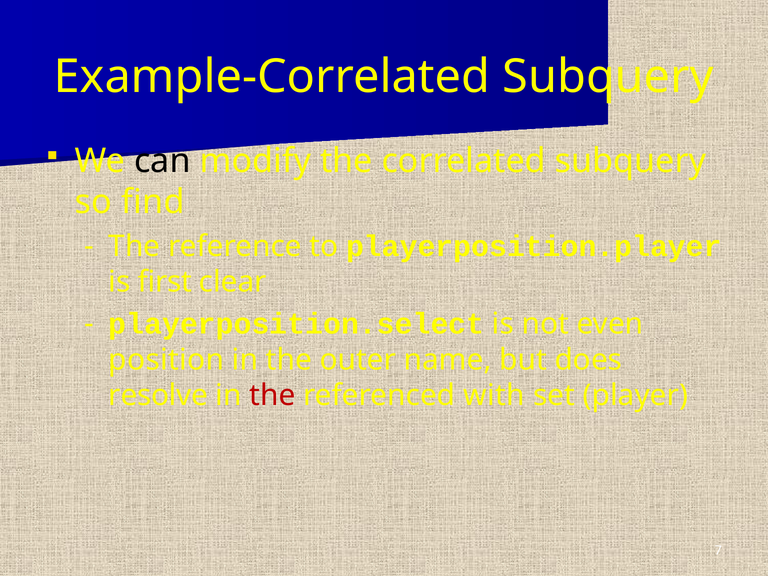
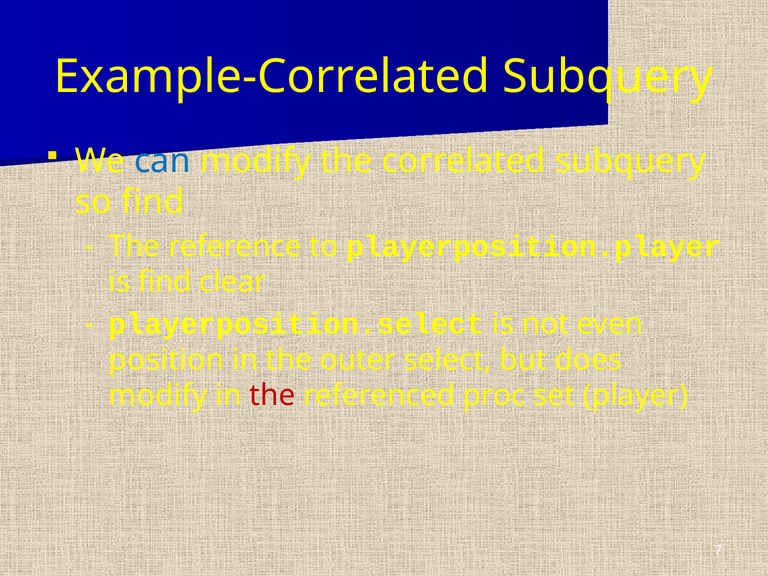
can colour: black -> blue
is first: first -> find
name: name -> select
resolve at (158, 396): resolve -> modify
with: with -> proc
